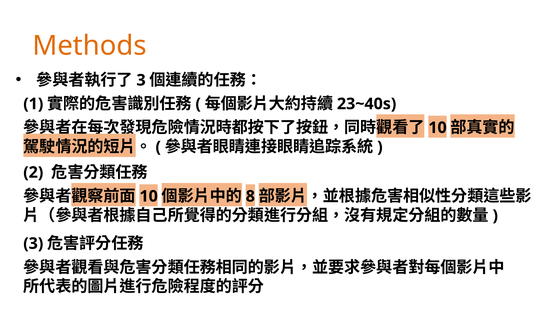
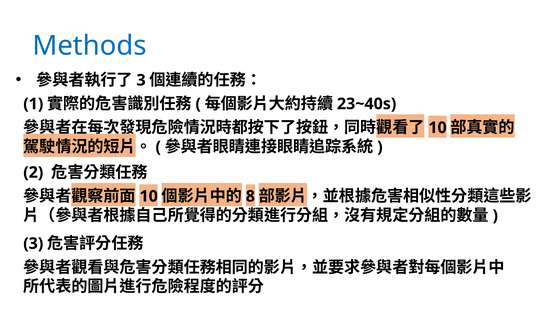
Methods colour: orange -> blue
